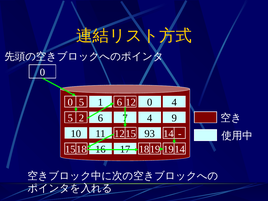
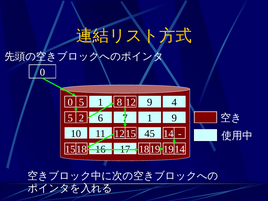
0 6: 6 -> 8
0 at (150, 102): 0 -> 9
4 at (150, 118): 4 -> 1
93: 93 -> 45
